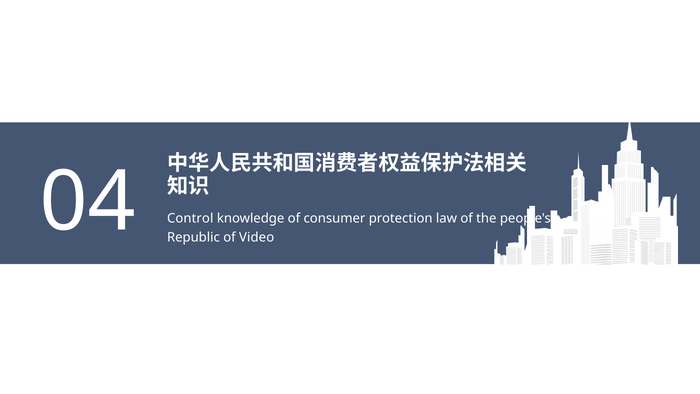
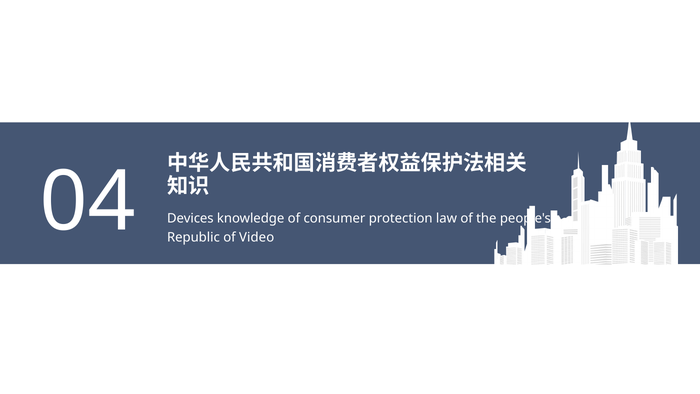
Control: Control -> Devices
